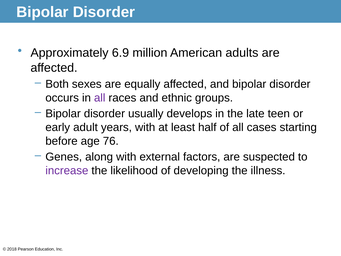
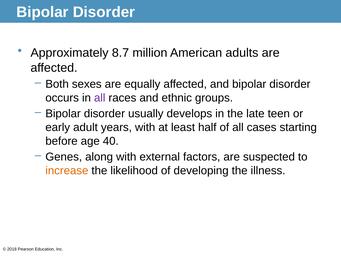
6.9: 6.9 -> 8.7
76: 76 -> 40
increase colour: purple -> orange
